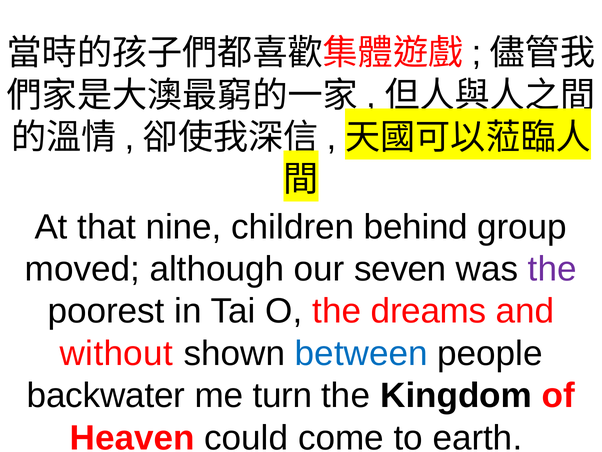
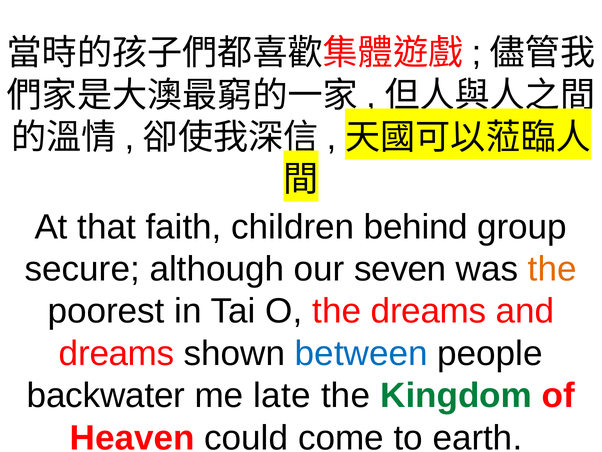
nine: nine -> faith
moved: moved -> secure
the at (552, 269) colour: purple -> orange
without at (116, 353): without -> dreams
turn: turn -> late
Kingdom colour: black -> green
